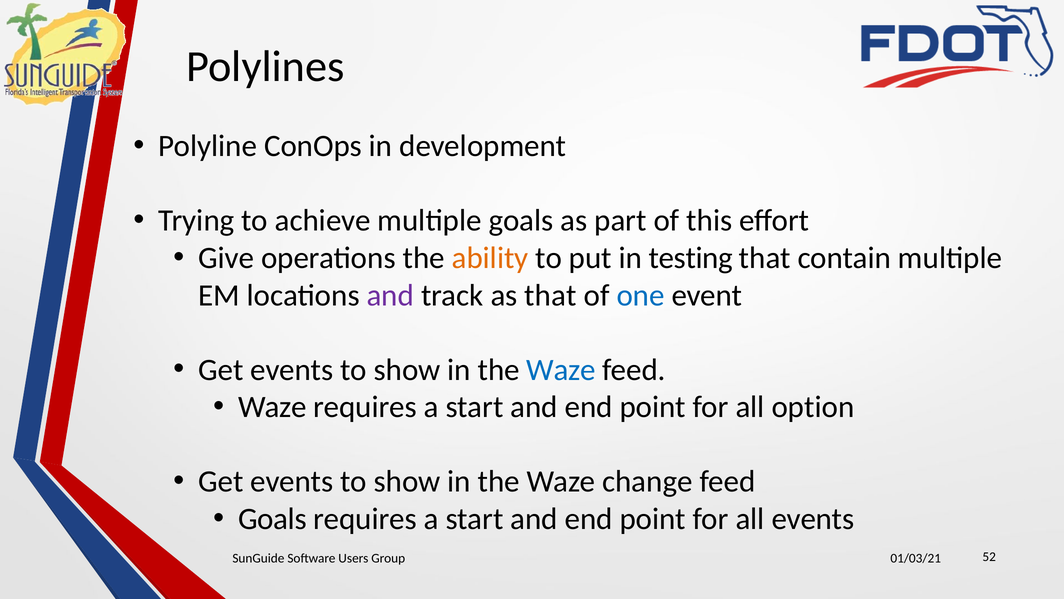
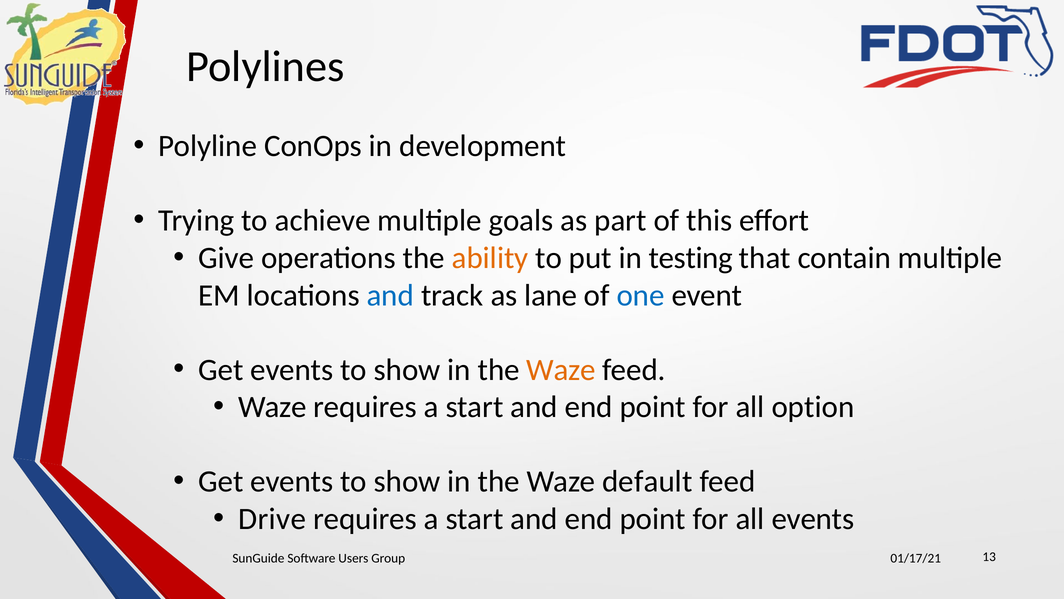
and at (390, 295) colour: purple -> blue
as that: that -> lane
Waze at (561, 370) colour: blue -> orange
change: change -> default
Goals at (272, 519): Goals -> Drive
01/03/21: 01/03/21 -> 01/17/21
52: 52 -> 13
